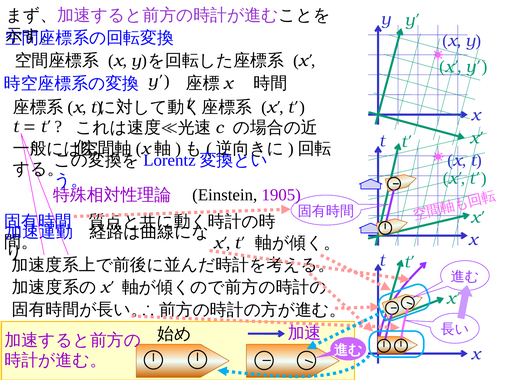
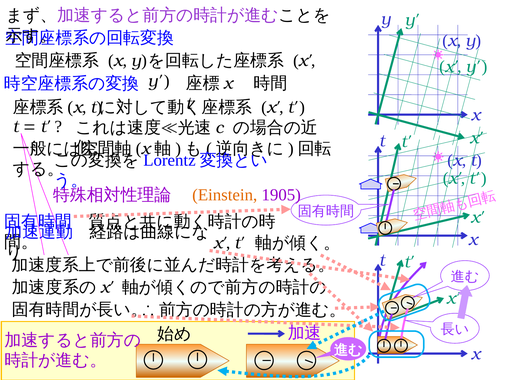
Einstein colour: black -> orange
